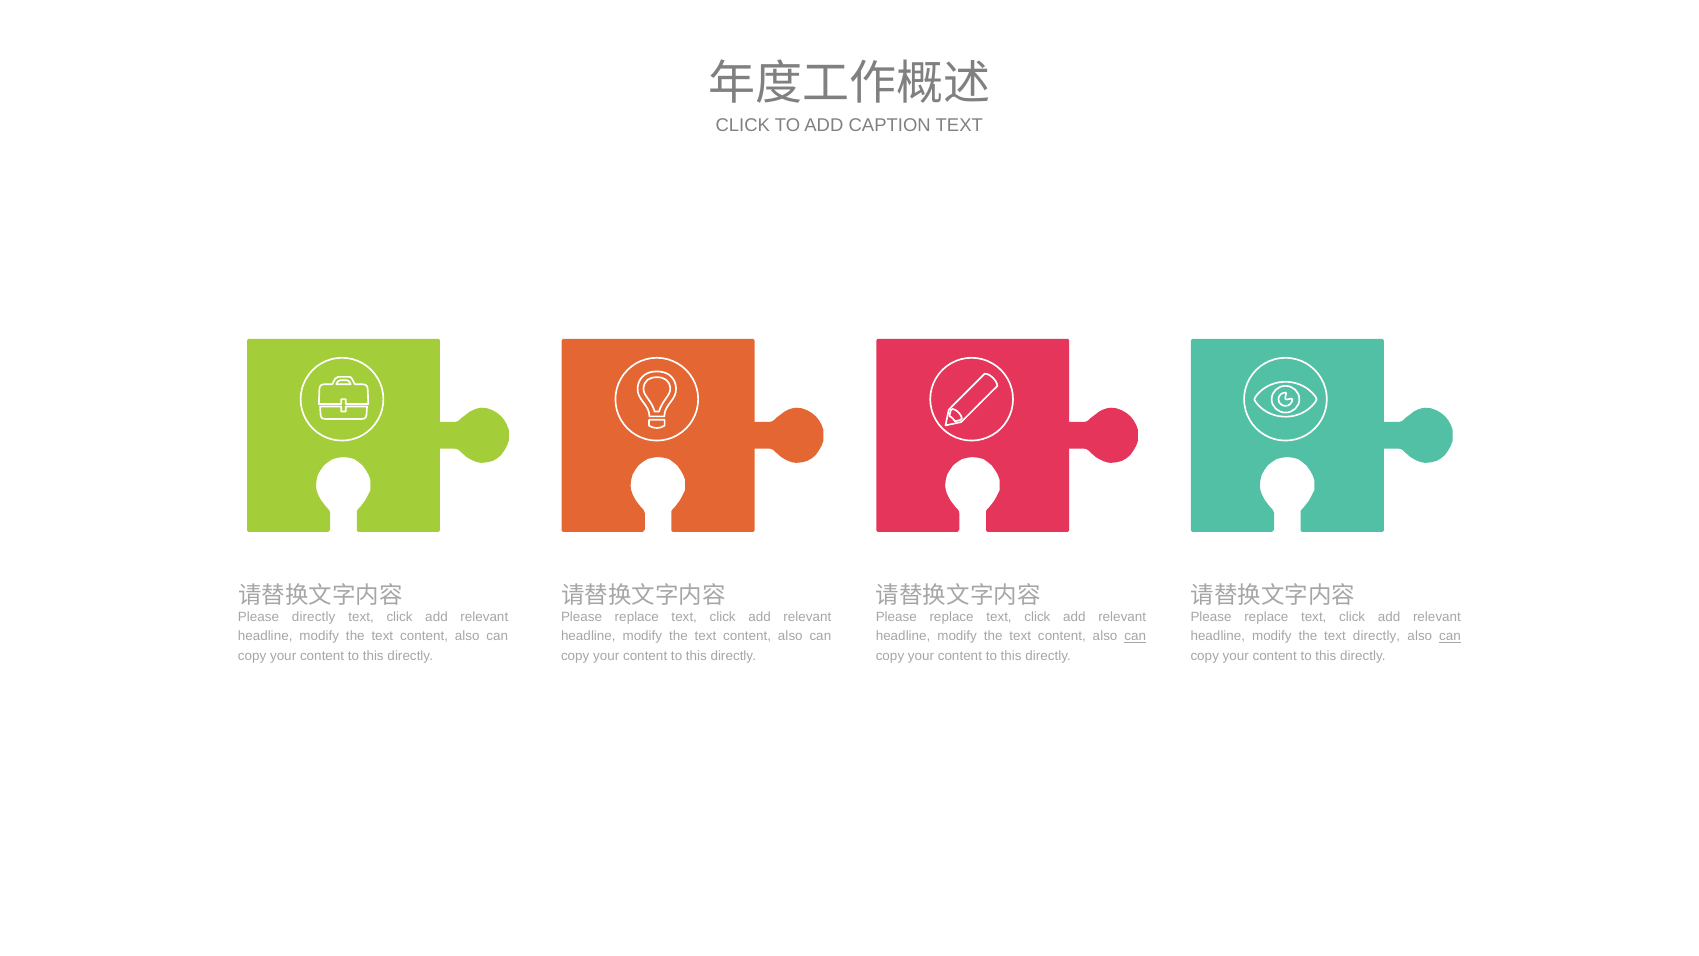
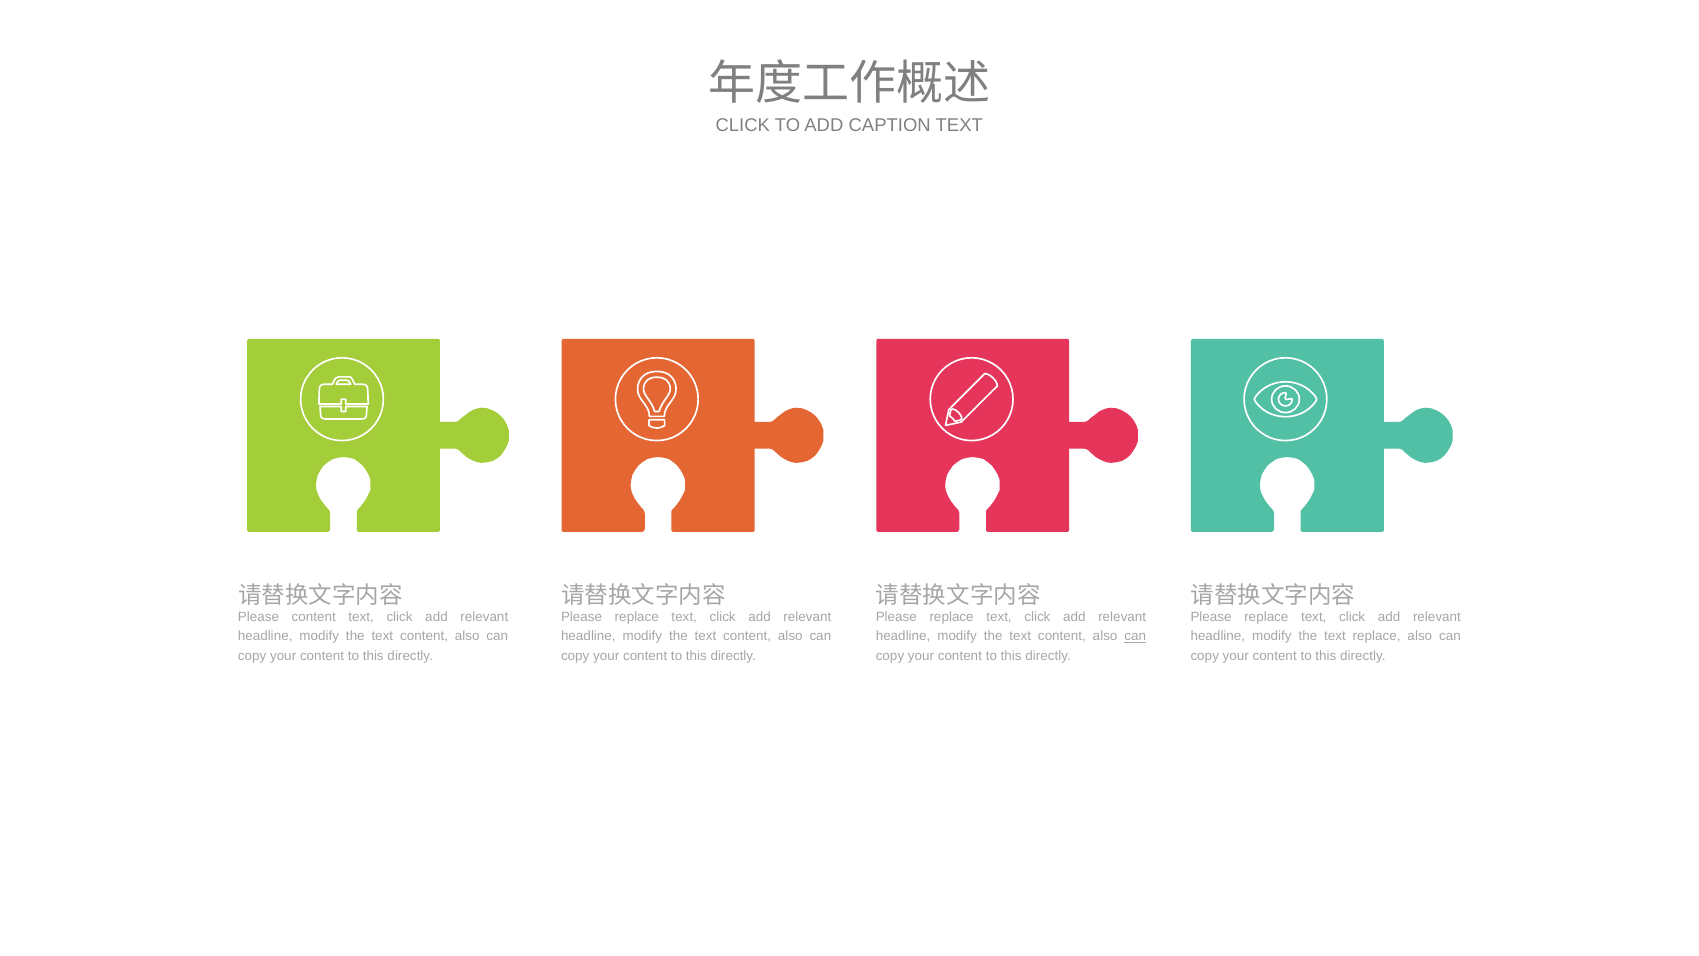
Please directly: directly -> content
text directly: directly -> replace
can at (1450, 636) underline: present -> none
